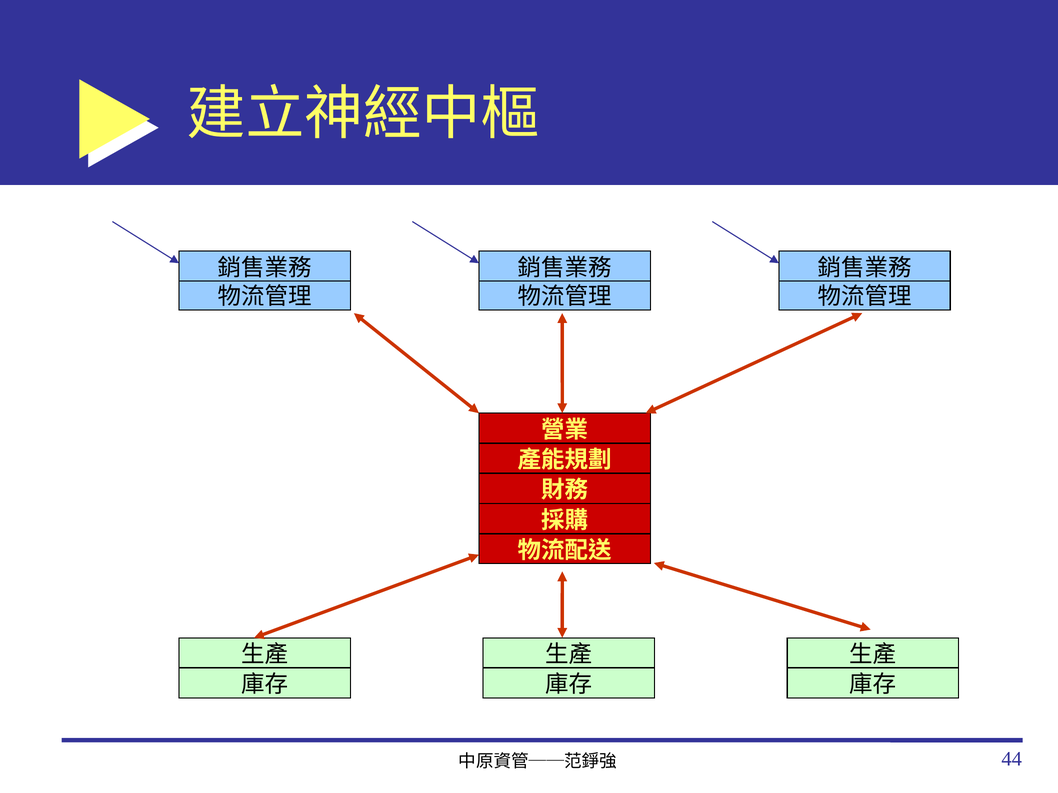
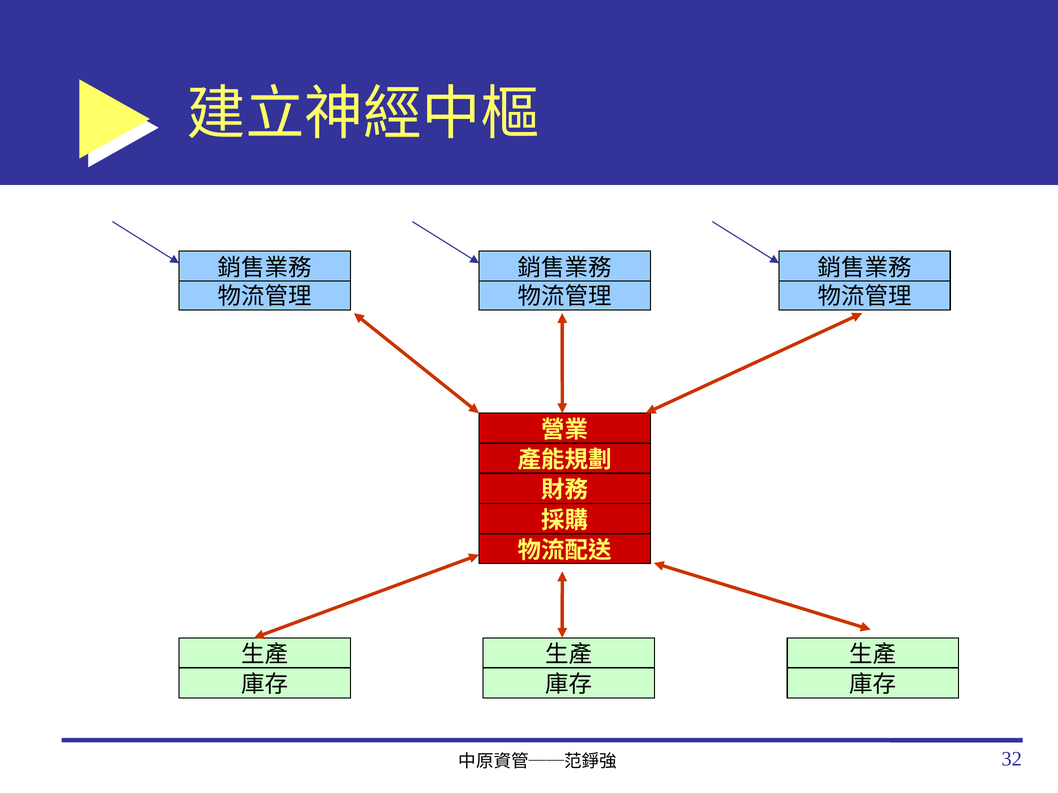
44: 44 -> 32
